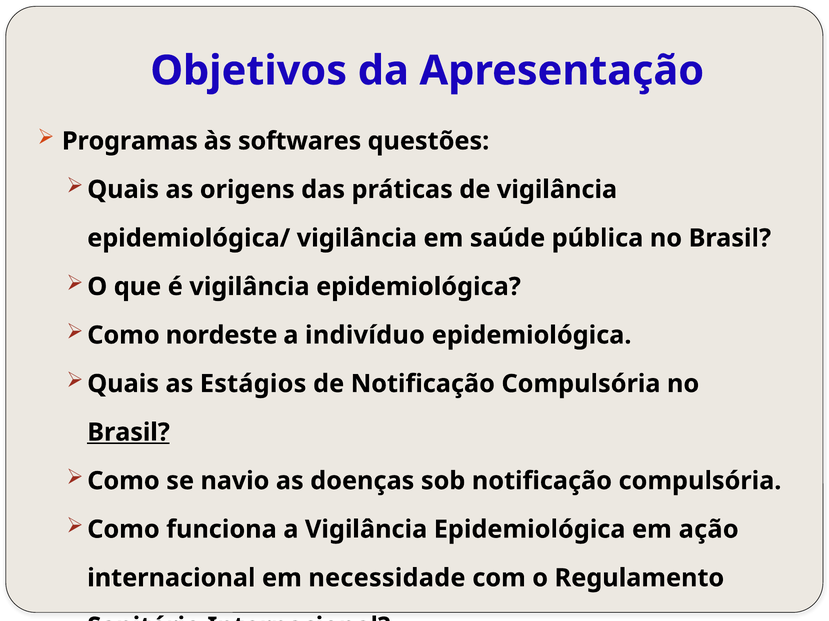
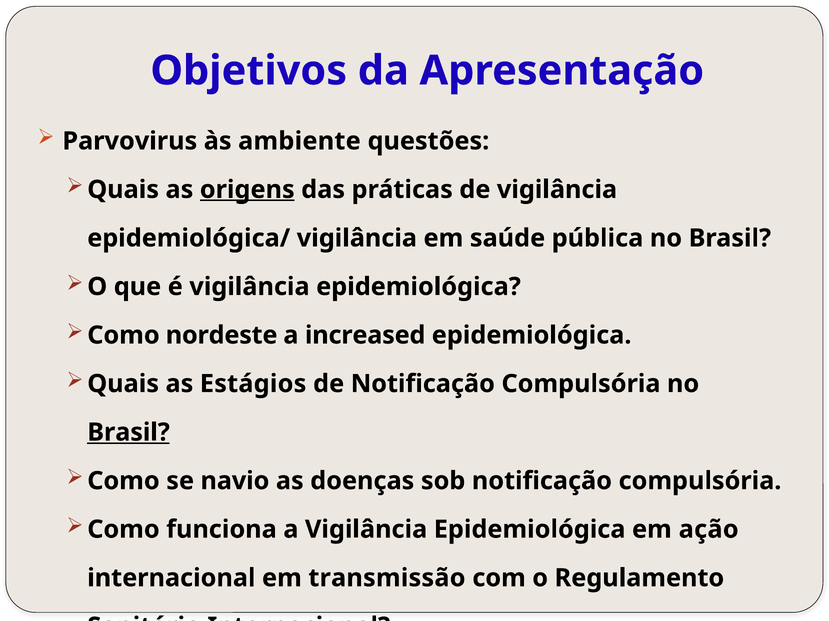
Programas: Programas -> Parvovirus
softwares: softwares -> ambiente
origens underline: none -> present
indivíduo: indivíduo -> increased
necessidade: necessidade -> transmissão
